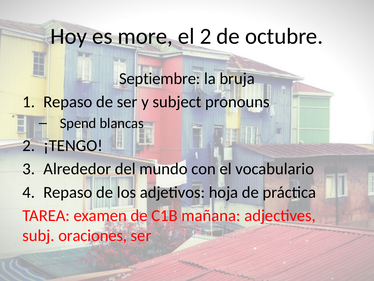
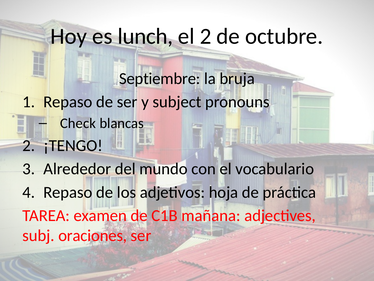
more: more -> lunch
Spend: Spend -> Check
